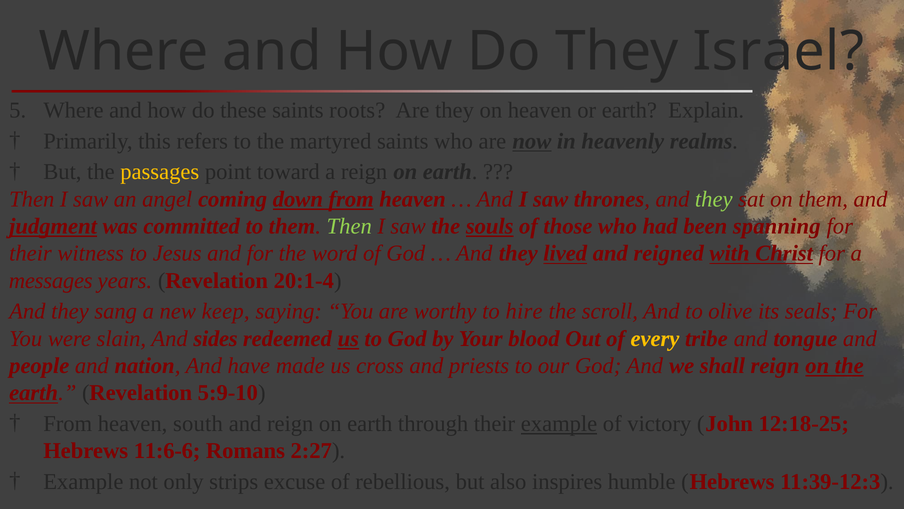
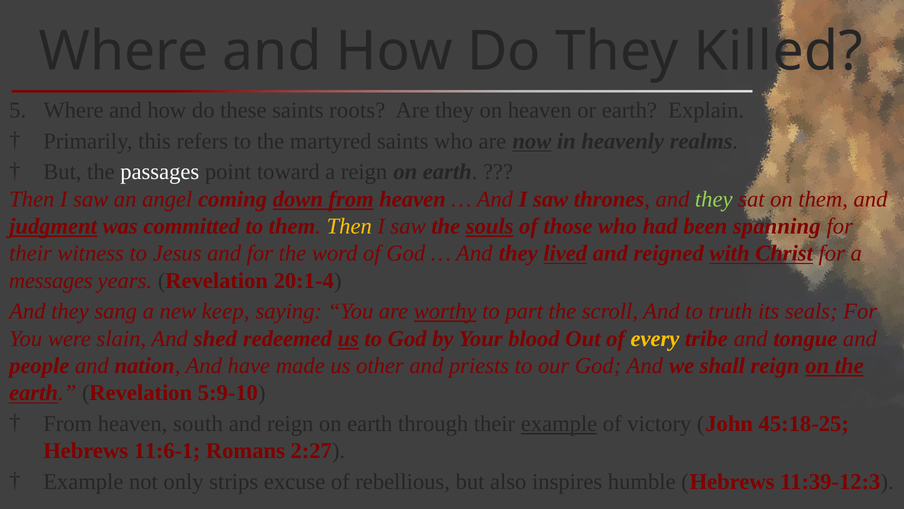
Israel: Israel -> Killed
passages colour: yellow -> white
Then at (349, 226) colour: light green -> yellow
worthy underline: none -> present
hire: hire -> part
olive: olive -> truth
sides: sides -> shed
cross: cross -> other
12:18-25: 12:18-25 -> 45:18-25
11:6-6: 11:6-6 -> 11:6-1
